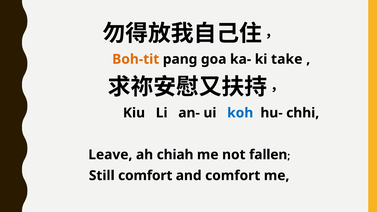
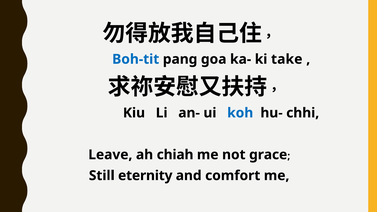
Boh-tit colour: orange -> blue
fallen: fallen -> grace
Still comfort: comfort -> eternity
